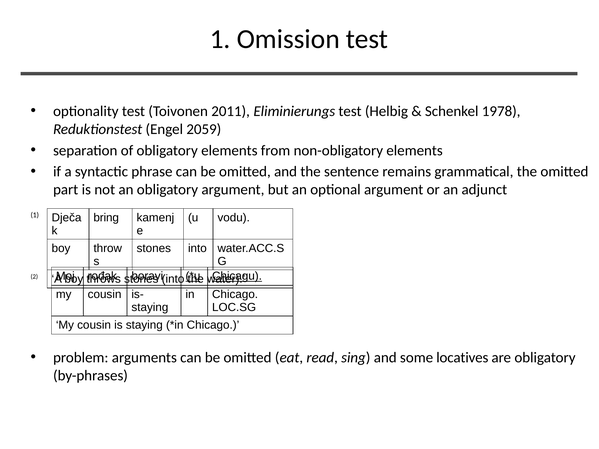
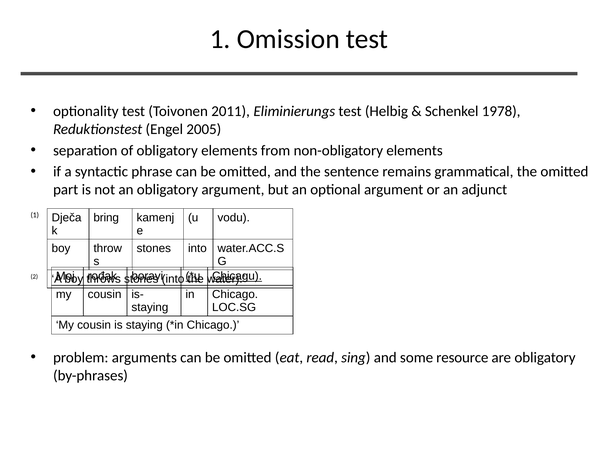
2059: 2059 -> 2005
locatives: locatives -> resource
